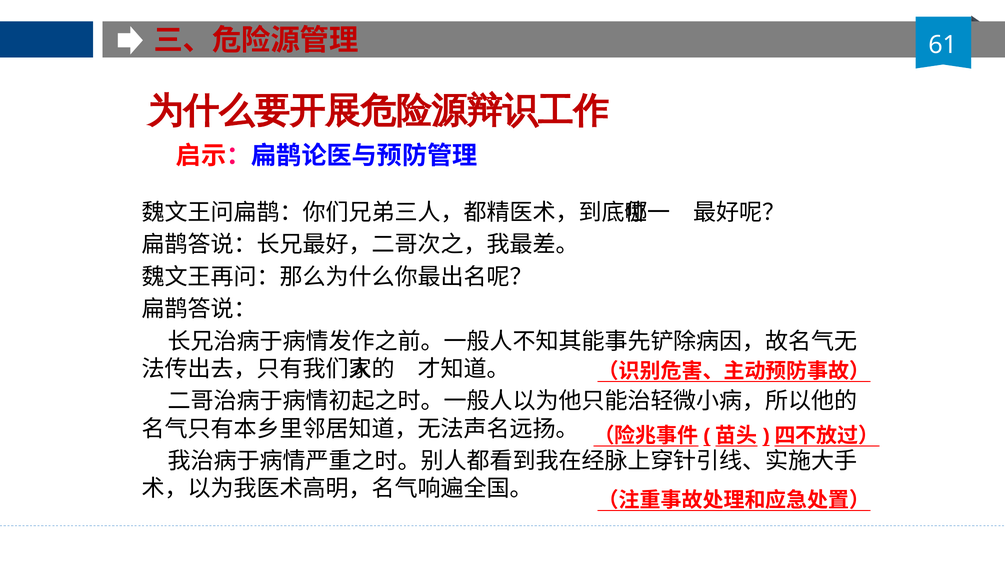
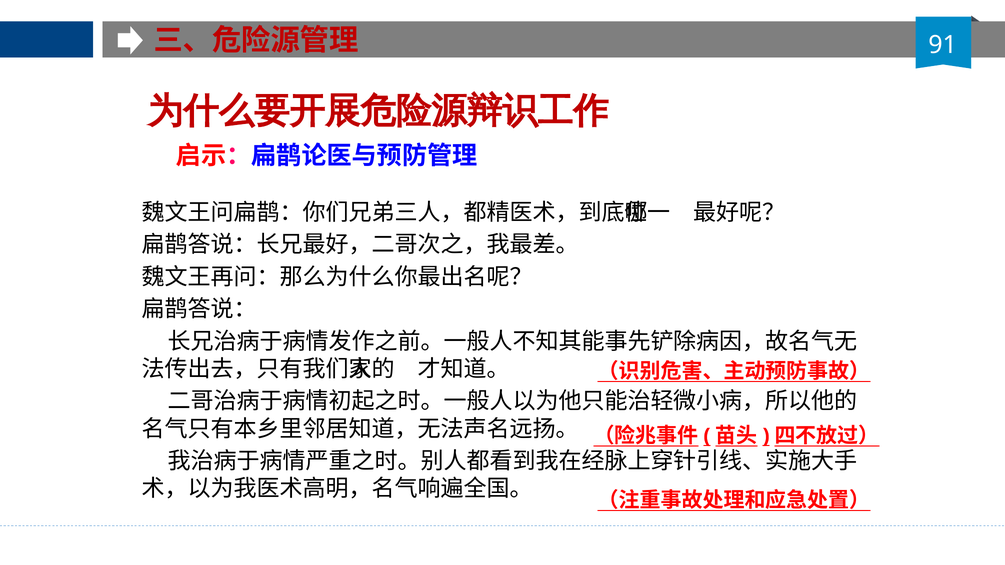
61: 61 -> 91
